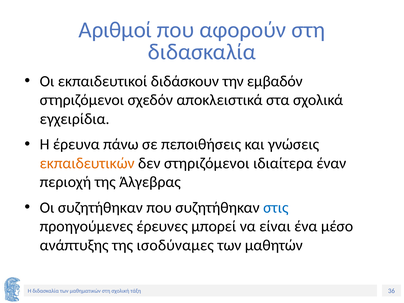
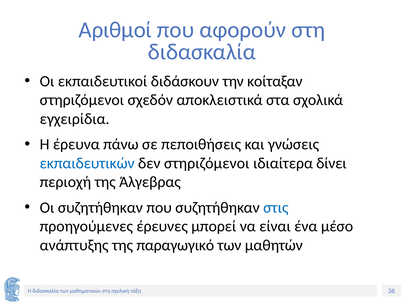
εμβαδόν: εμβαδόν -> κοίταξαν
εκπαιδευτικών colour: orange -> blue
έναν: έναν -> δίνει
ισοδύναμες: ισοδύναμες -> παραγωγικό
